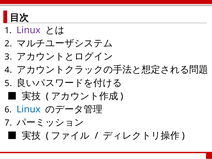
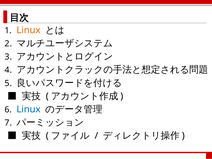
Linux at (29, 30) colour: purple -> orange
